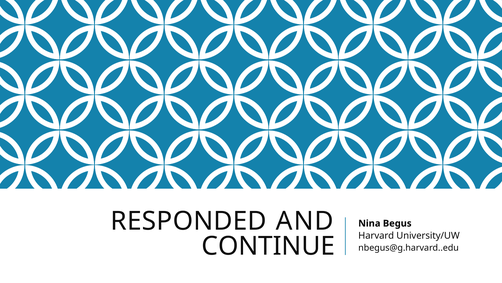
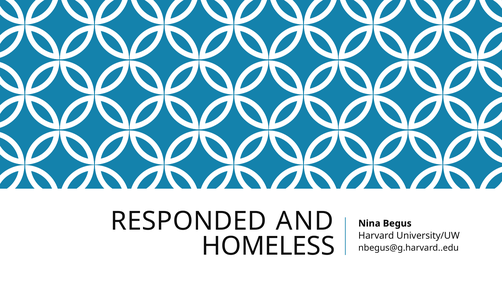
CONTINUE: CONTINUE -> HOMELESS
